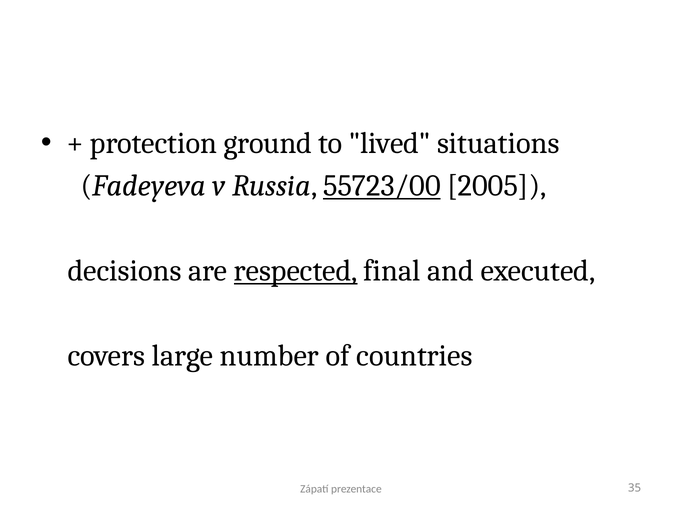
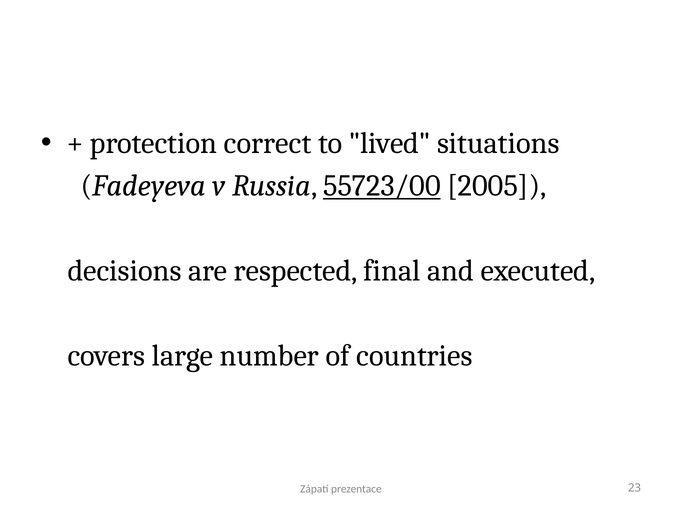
ground: ground -> correct
respected underline: present -> none
35: 35 -> 23
